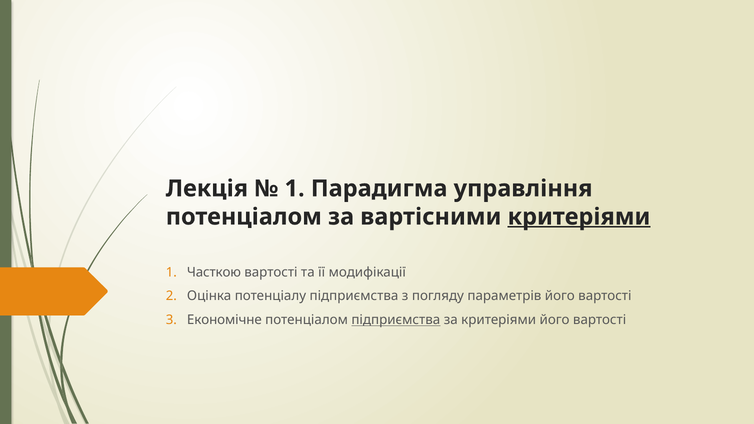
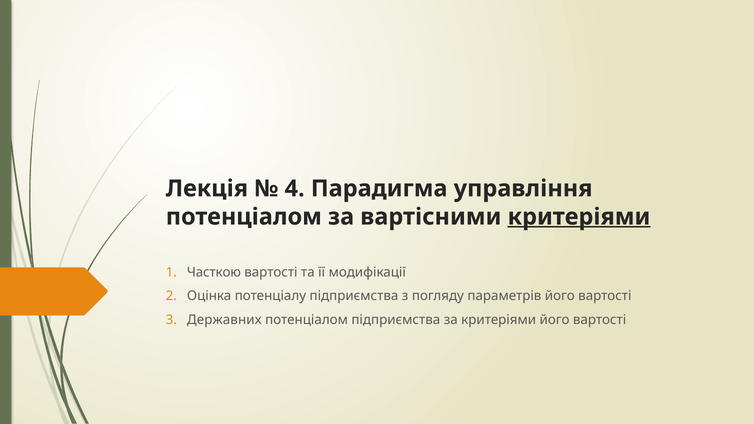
1 at (295, 189): 1 -> 4
Економічне: Економічне -> Державних
підприємства at (396, 320) underline: present -> none
